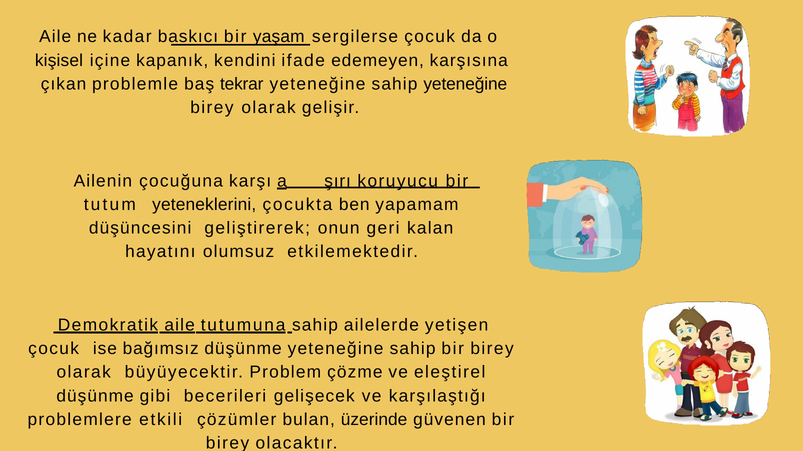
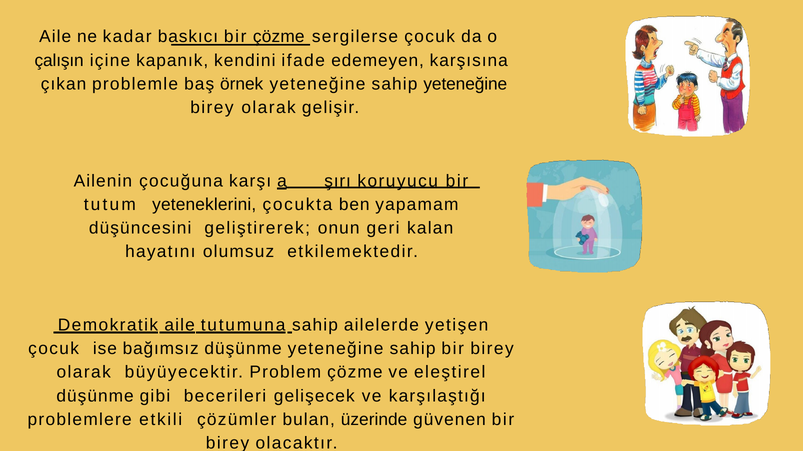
bir yaşam: yaşam -> çözme
kişisel: kişisel -> çalışın
tekrar: tekrar -> örnek
